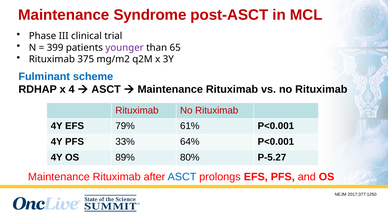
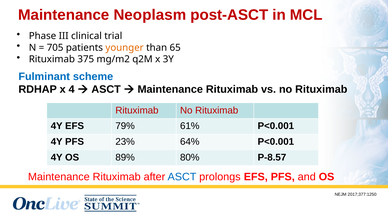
Syndrome: Syndrome -> Neoplasm
399: 399 -> 705
younger colour: purple -> orange
33%: 33% -> 23%
P-5.27: P-5.27 -> P-8.57
